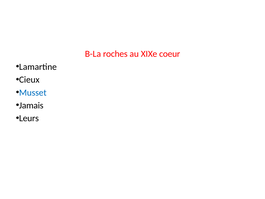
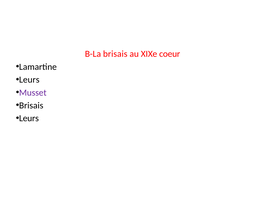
B-La roches: roches -> brisais
Cieux at (29, 80): Cieux -> Leurs
Musset colour: blue -> purple
Jamais at (31, 105): Jamais -> Brisais
